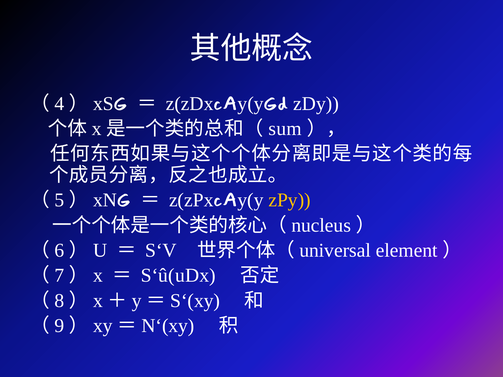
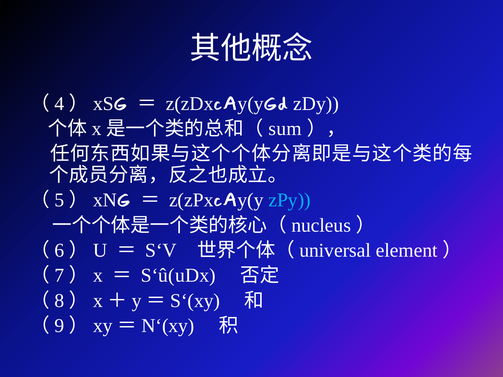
zPy colour: yellow -> light blue
